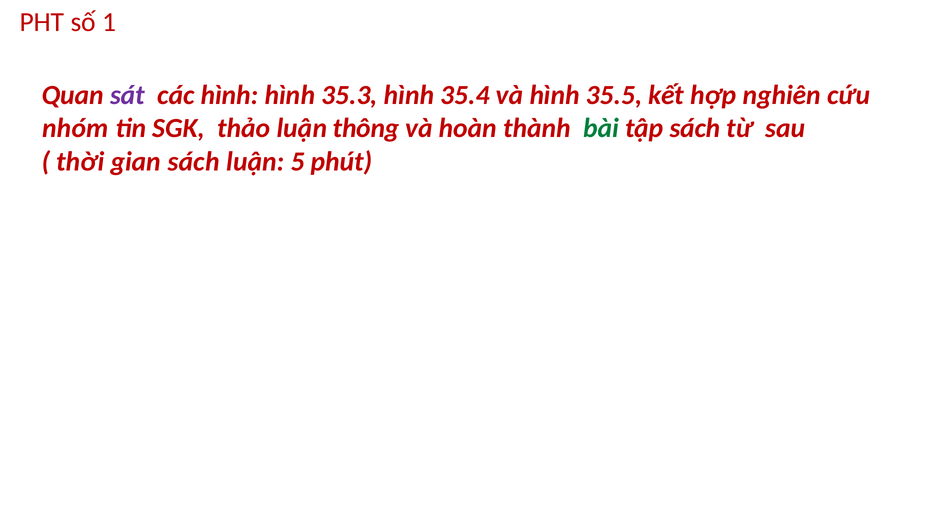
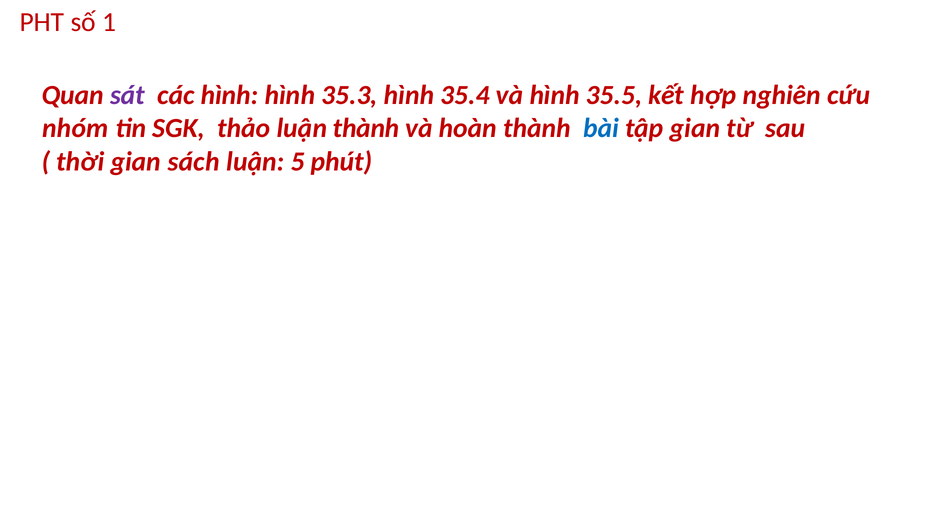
luận thông: thông -> thành
bài colour: green -> blue
tập sách: sách -> gian
